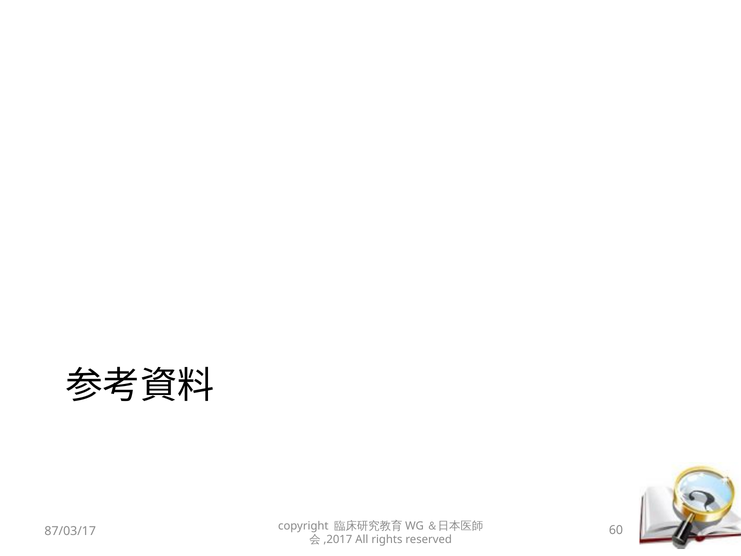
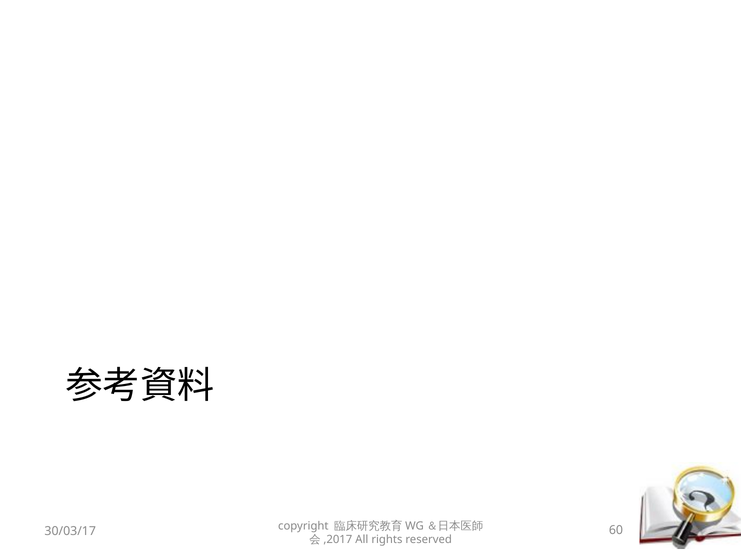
87/03/17: 87/03/17 -> 30/03/17
